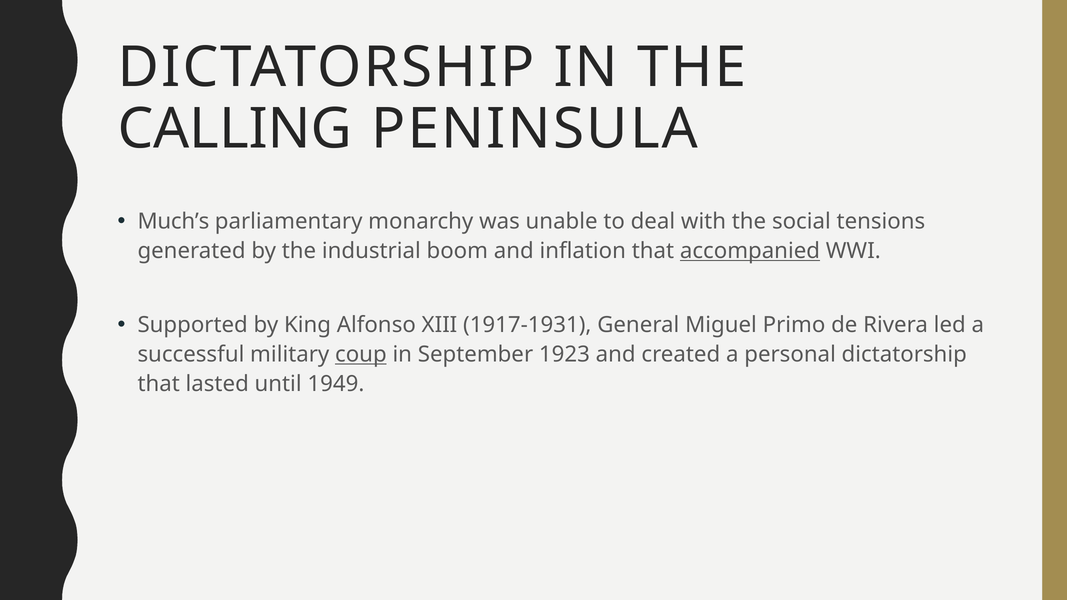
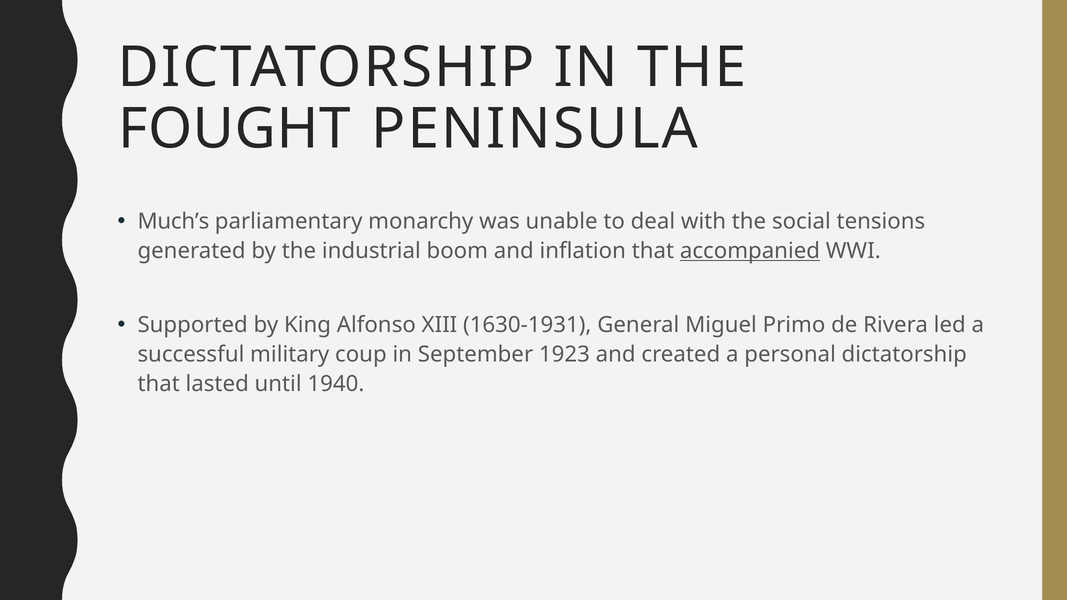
CALLING: CALLING -> FOUGHT
1917-1931: 1917-1931 -> 1630-1931
coup underline: present -> none
1949: 1949 -> 1940
